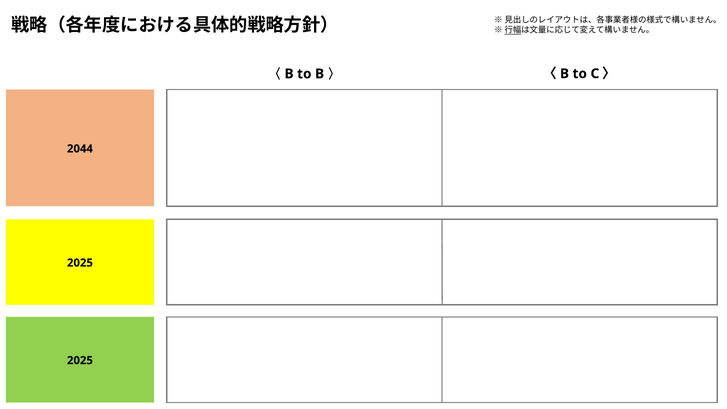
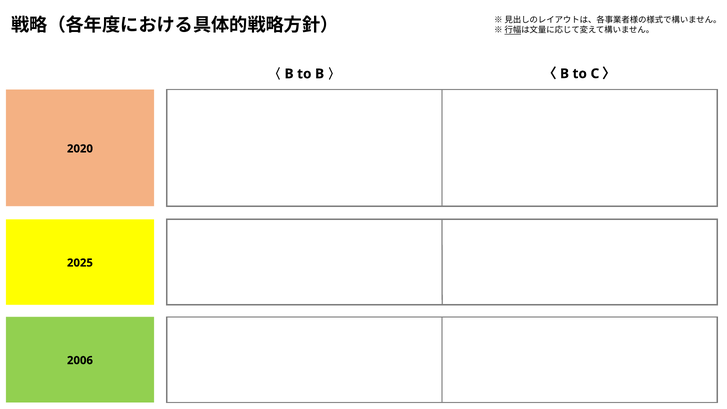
2044: 2044 -> 2020
2025 at (80, 360): 2025 -> 2006
